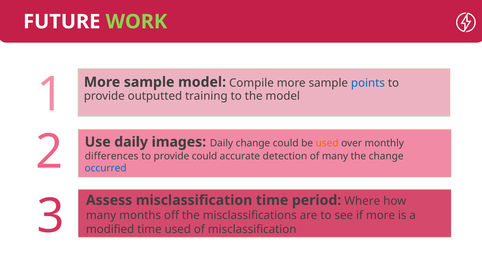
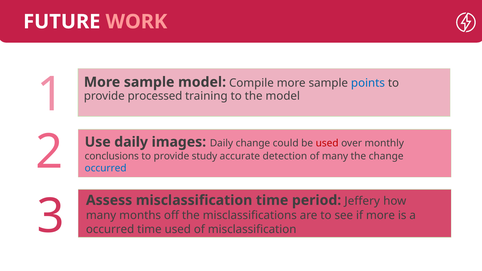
WORK colour: light green -> pink
outputted: outputted -> processed
used at (327, 143) colour: orange -> red
differences: differences -> conclusions
provide could: could -> study
Where: Where -> Jeffery
modified at (110, 229): modified -> occurred
